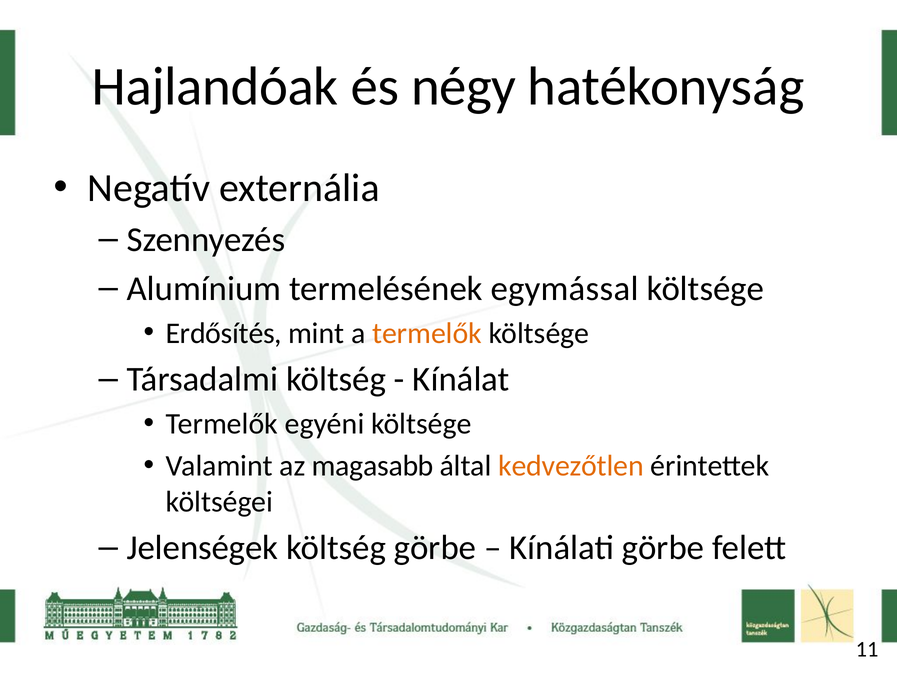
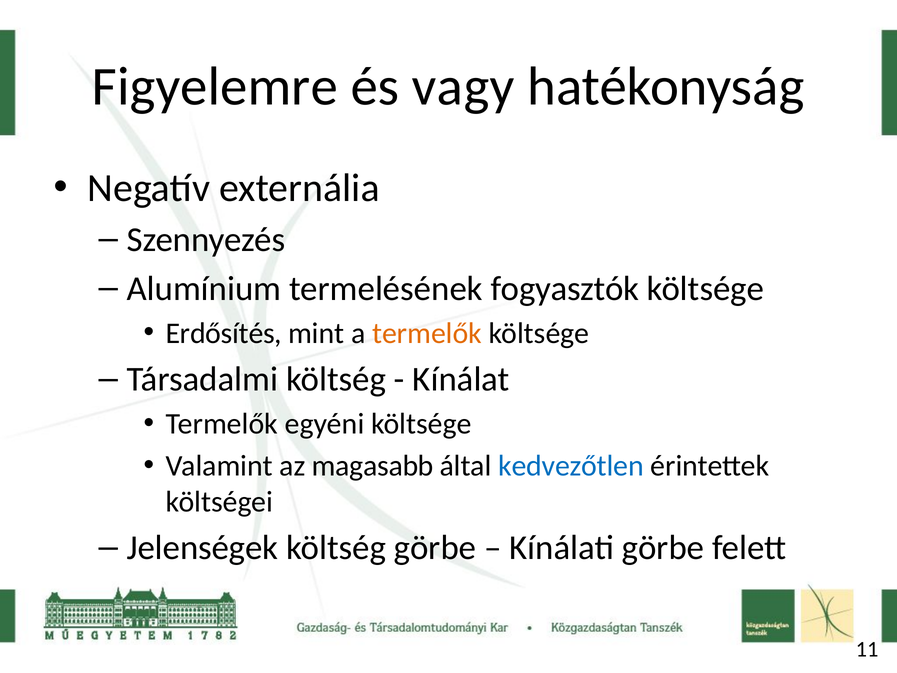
Hajlandóak: Hajlandóak -> Figyelemre
négy: négy -> vagy
egymással: egymással -> fogyasztók
kedvezőtlen colour: orange -> blue
